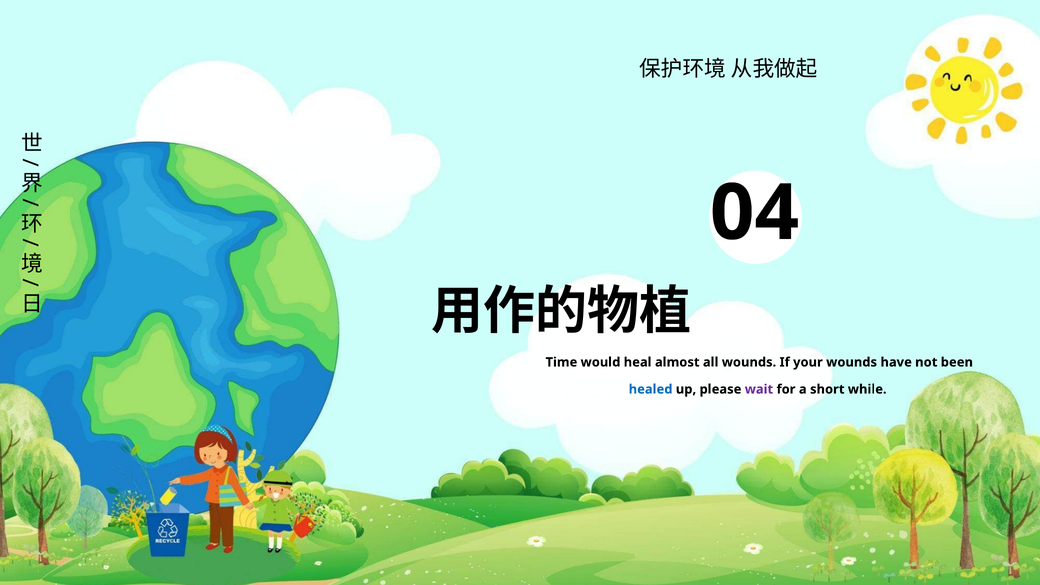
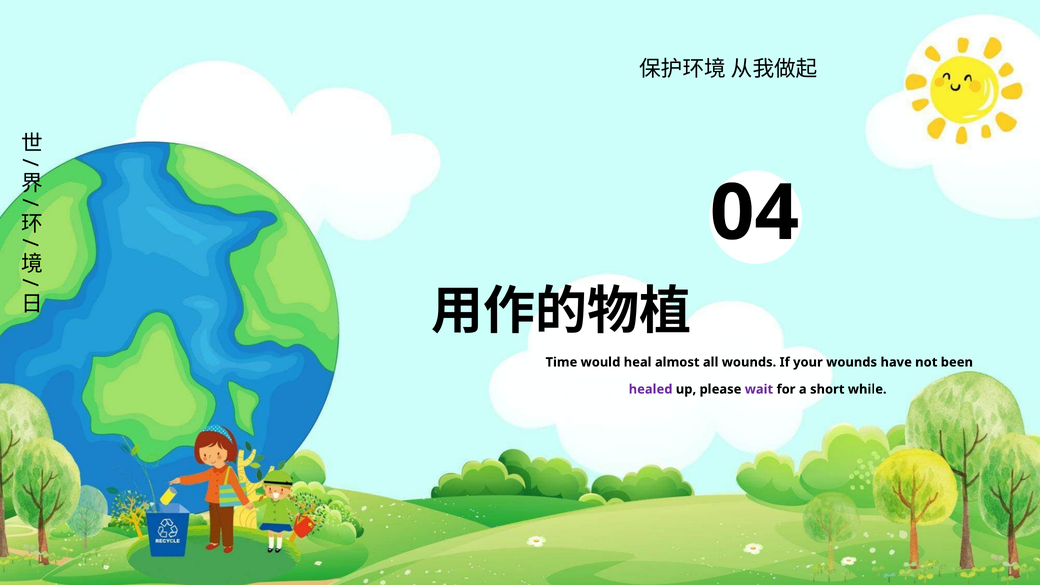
healed colour: blue -> purple
